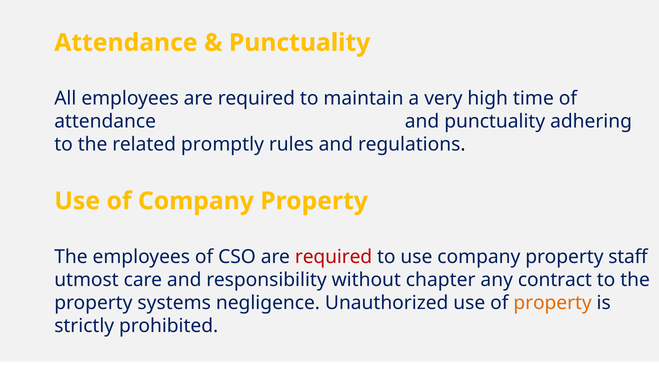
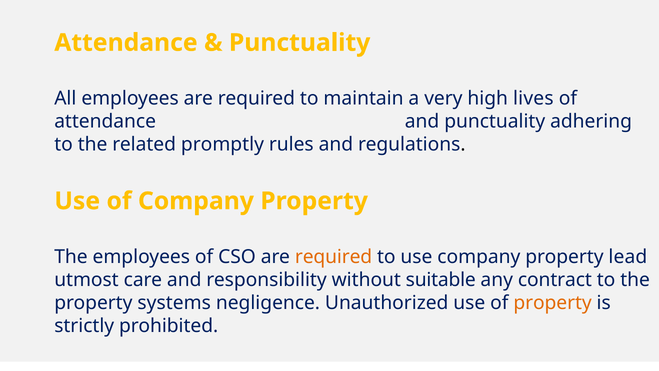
time: time -> lives
required at (334, 257) colour: red -> orange
staff: staff -> lead
chapter: chapter -> suitable
